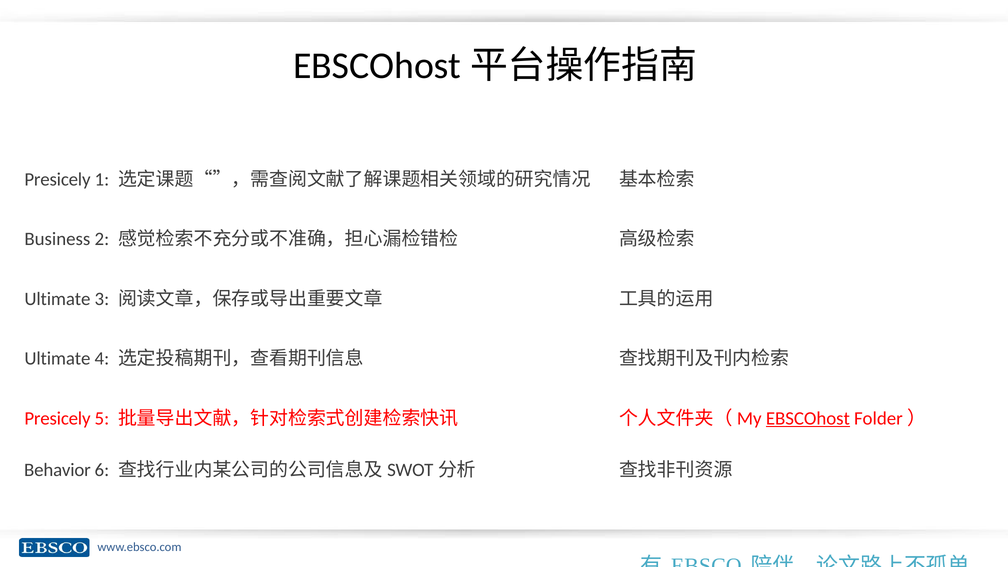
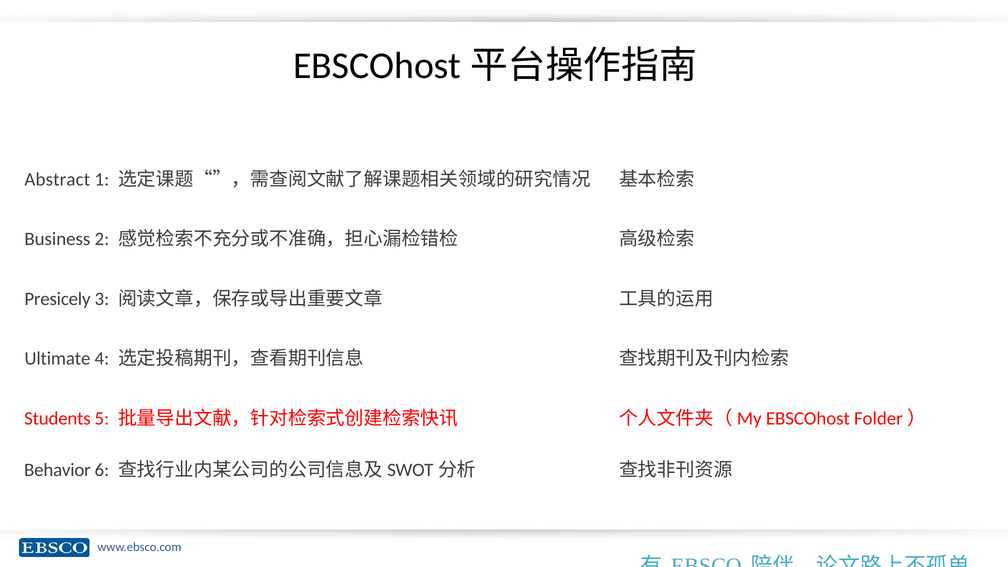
Presicely at (57, 179): Presicely -> Abstract
Ultimate at (57, 299): Ultimate -> Presicely
Presicely at (57, 419): Presicely -> Students
EBSCOhost underline: present -> none
